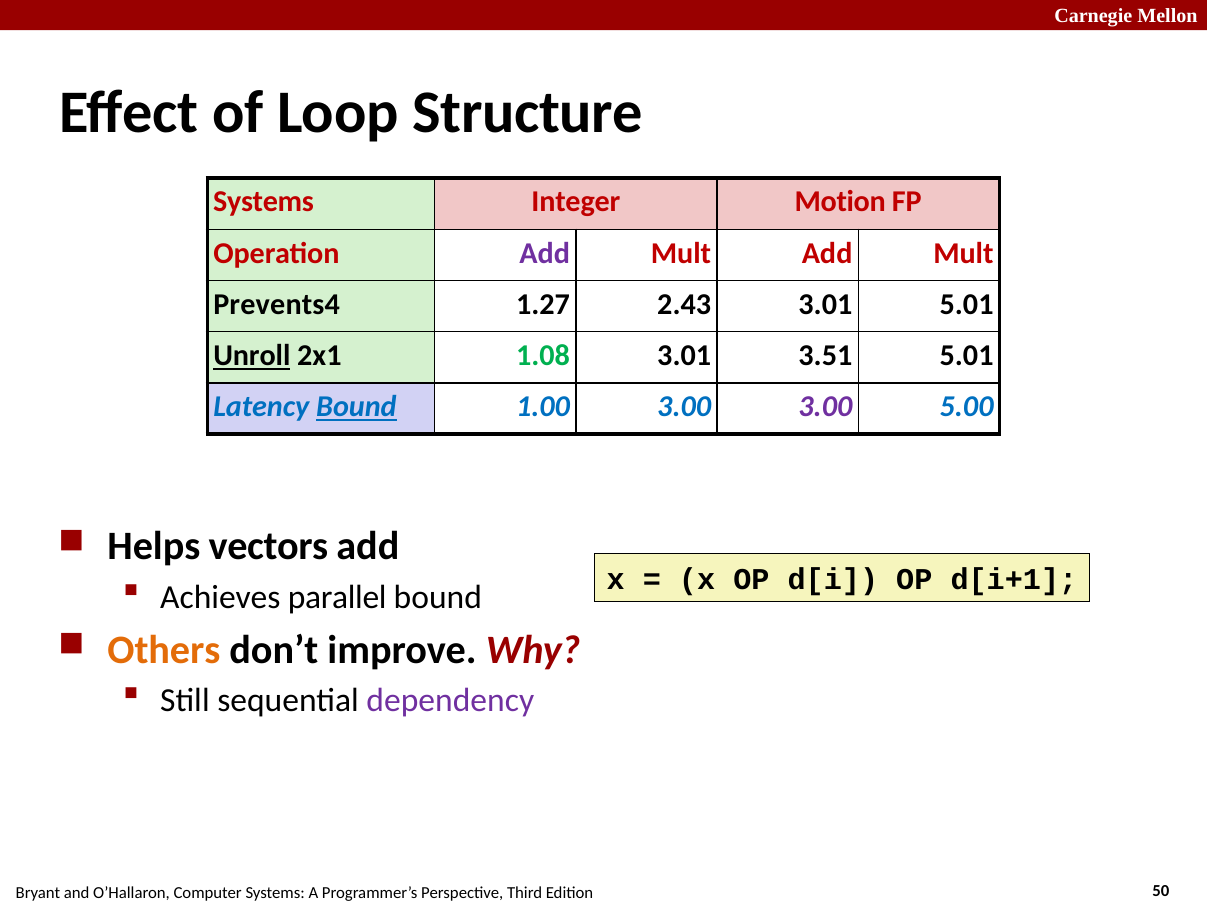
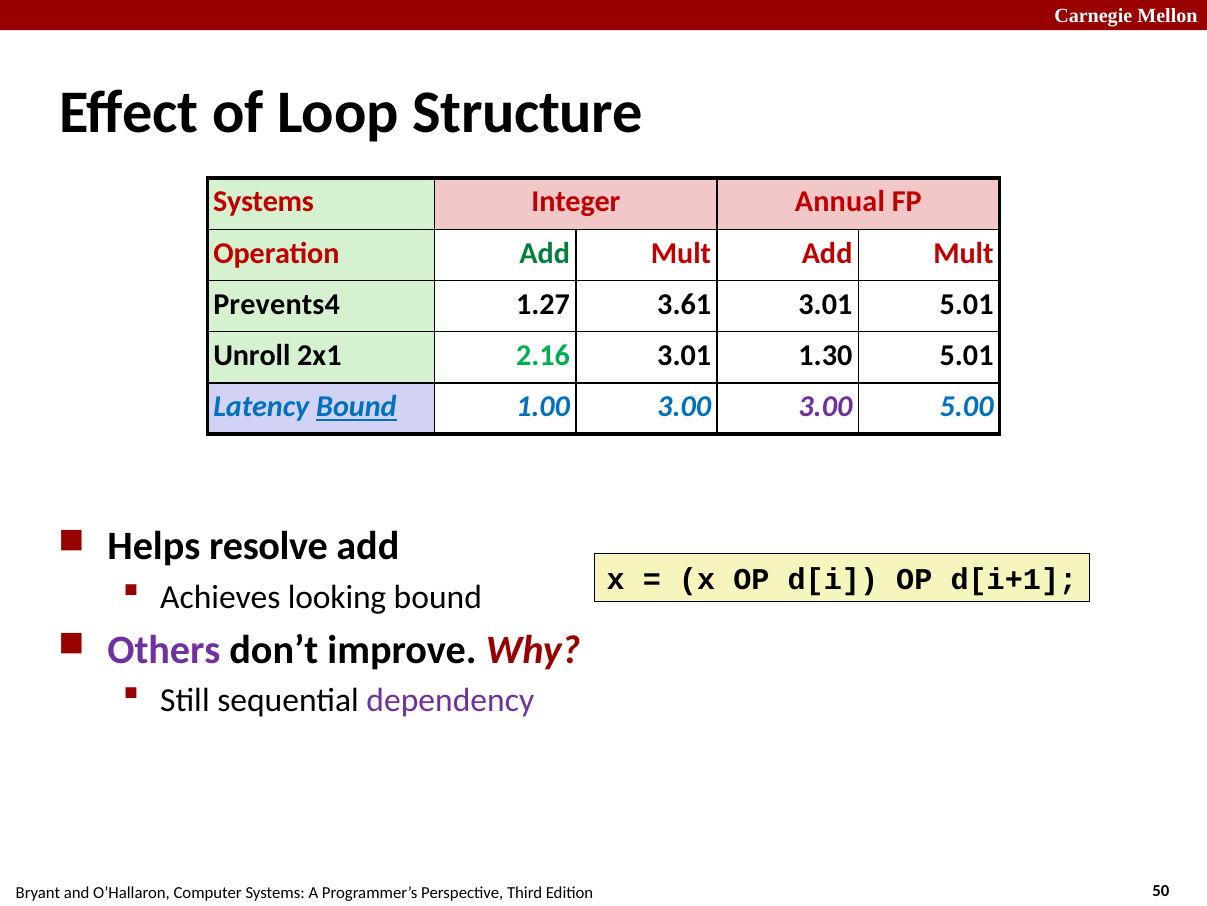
Motion: Motion -> Annual
Add at (545, 253) colour: purple -> green
2.43: 2.43 -> 3.61
Unroll underline: present -> none
1.08: 1.08 -> 2.16
3.51: 3.51 -> 1.30
vectors: vectors -> resolve
parallel: parallel -> looking
Others colour: orange -> purple
